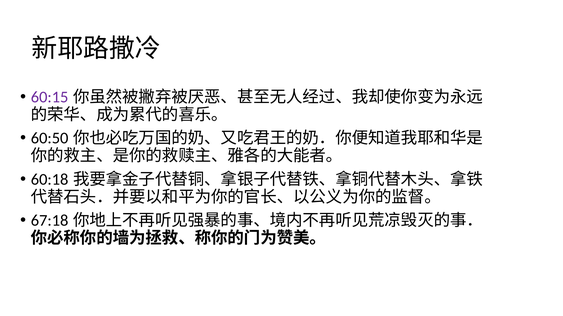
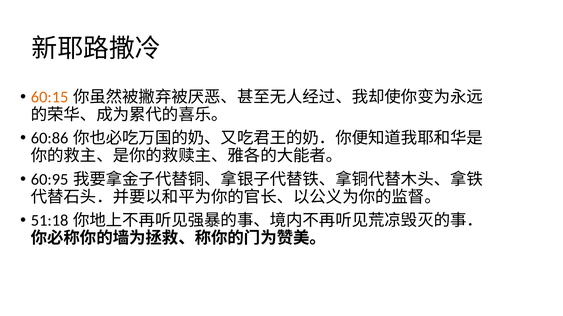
60:15 colour: purple -> orange
60:50: 60:50 -> 60:86
60:18: 60:18 -> 60:95
67:18: 67:18 -> 51:18
